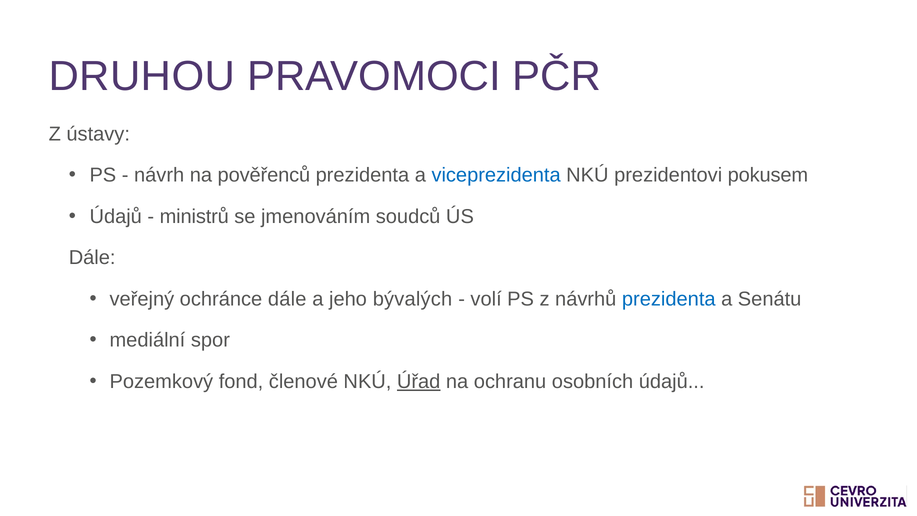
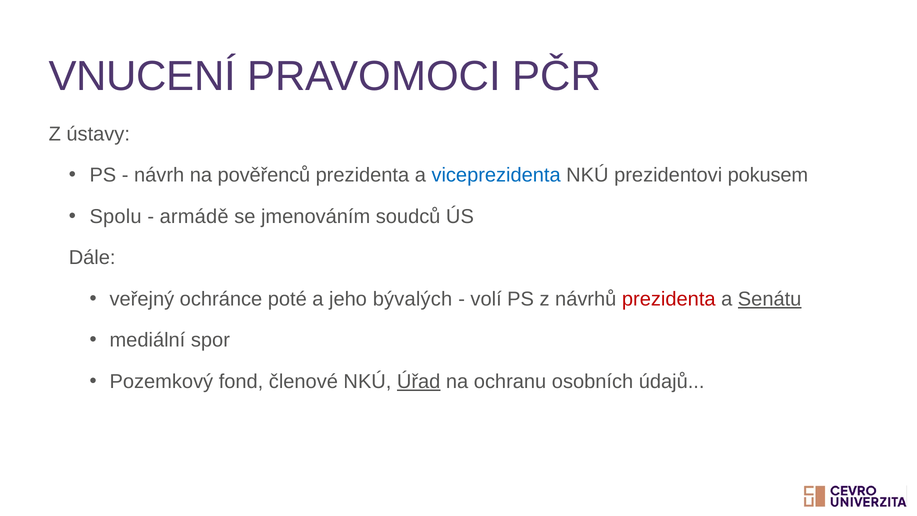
DRUHOU: DRUHOU -> VNUCENÍ
Údajů at (116, 216): Údajů -> Spolu
ministrů: ministrů -> armádě
ochránce dále: dále -> poté
prezidenta at (669, 299) colour: blue -> red
Senátu underline: none -> present
